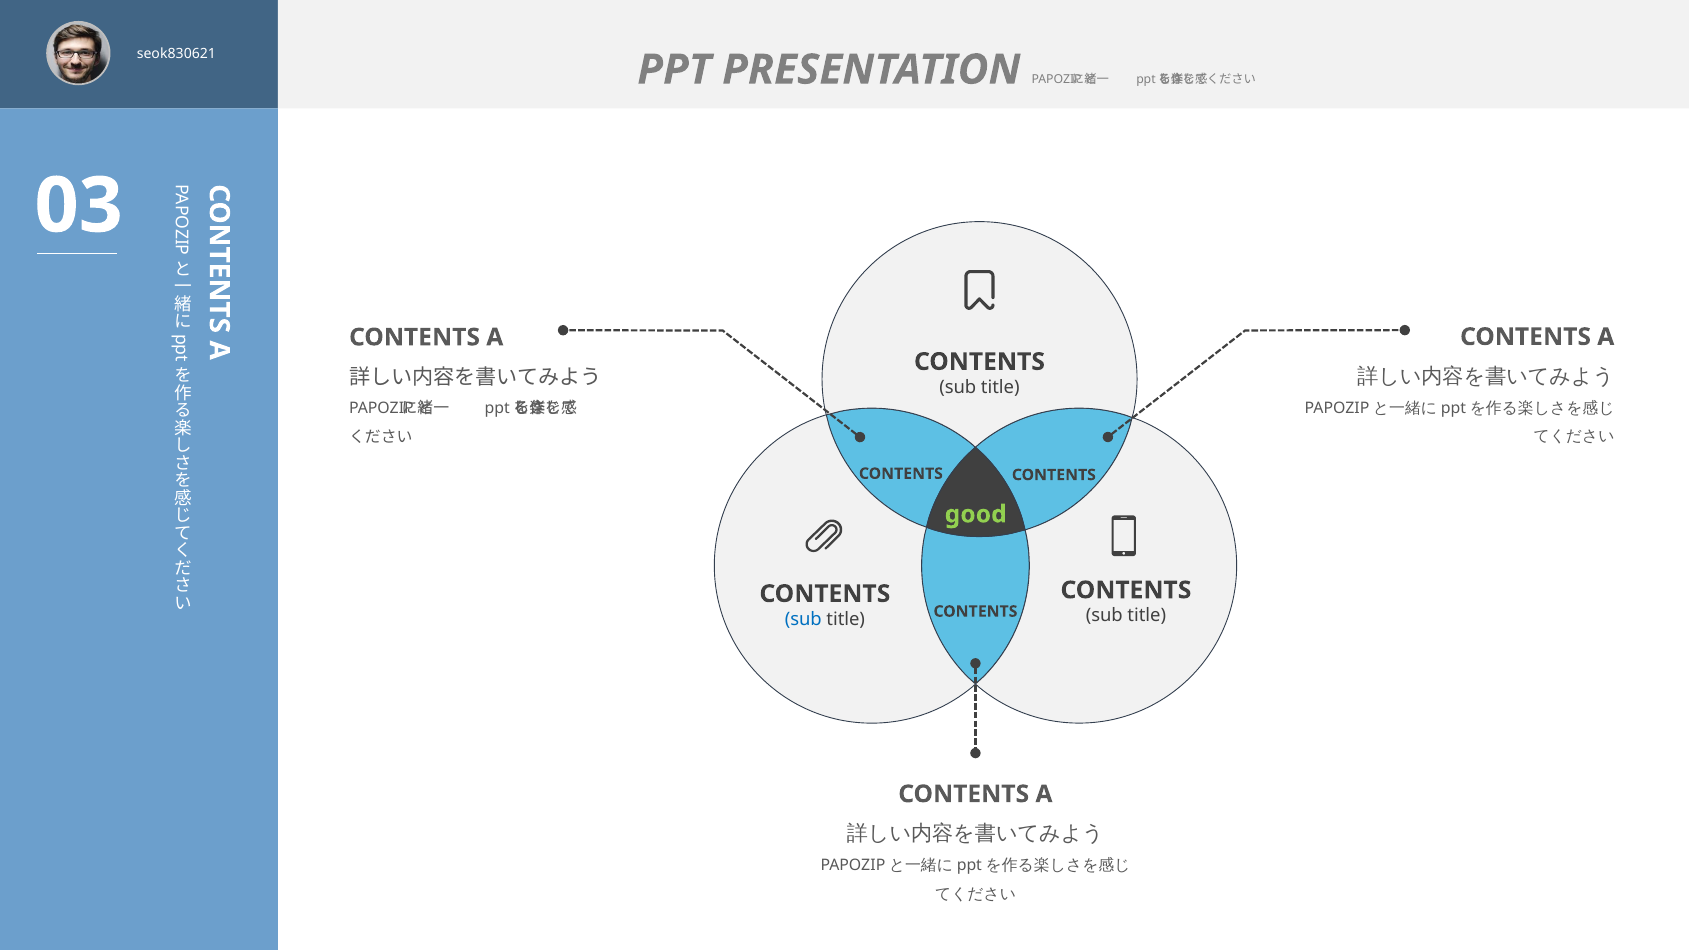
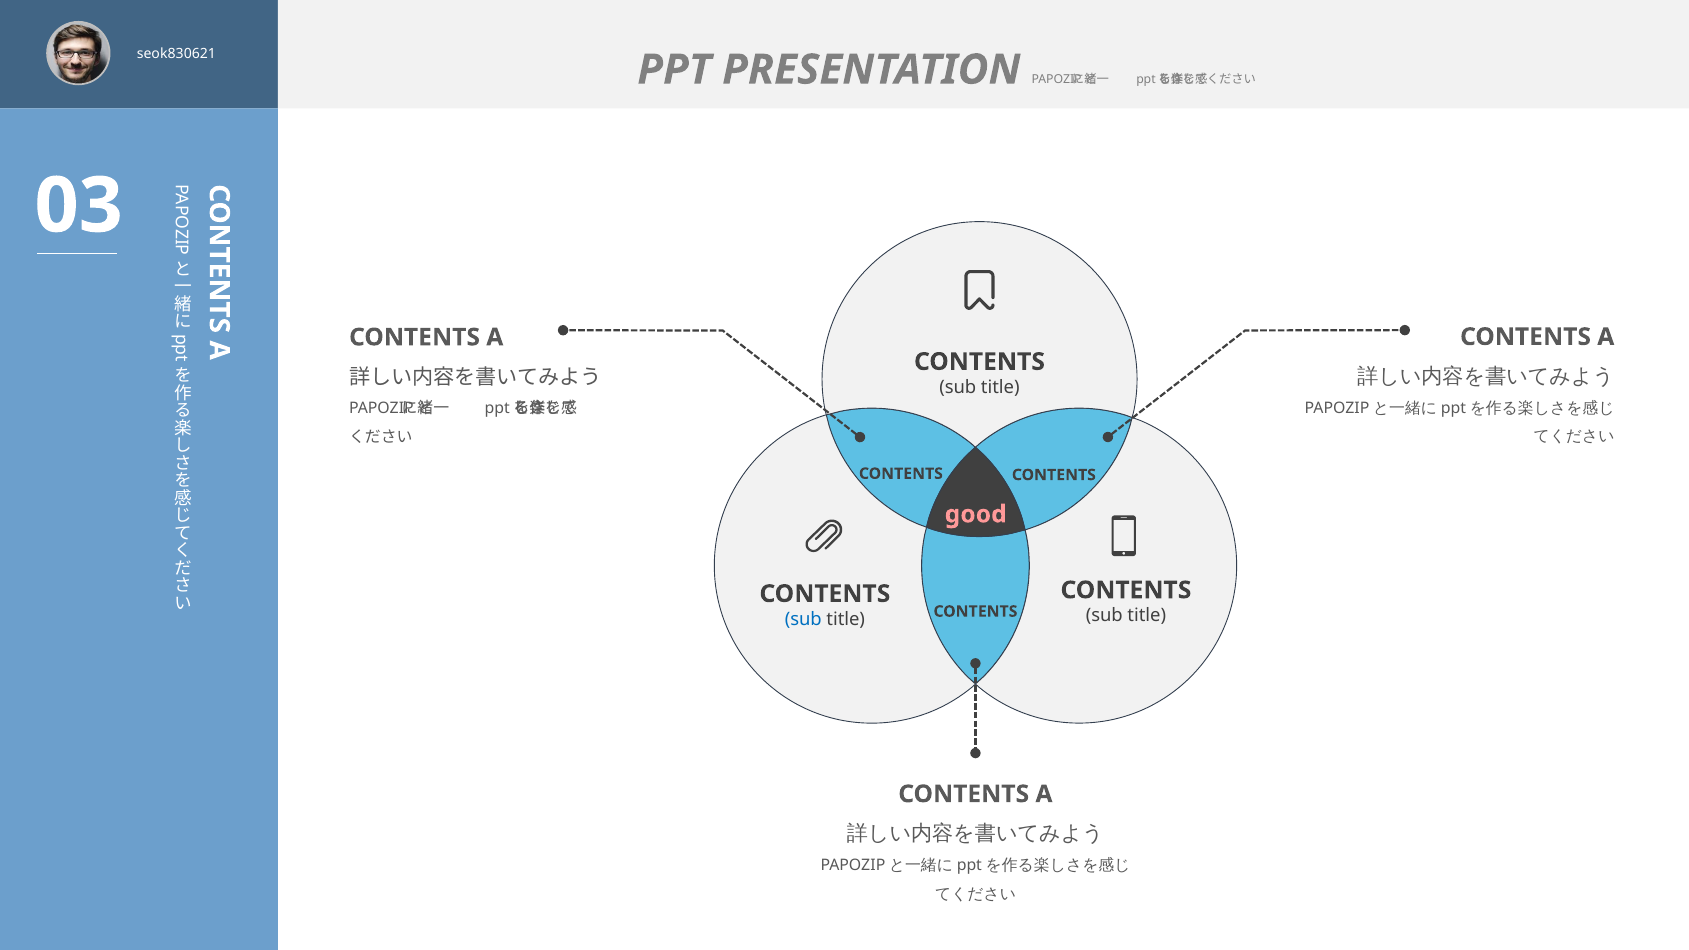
good colour: light green -> pink
